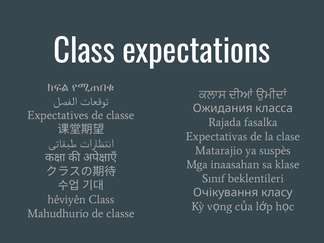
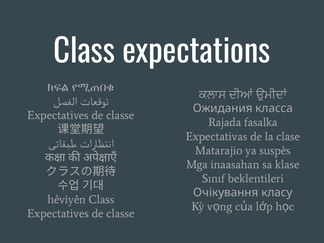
Mahudhurio at (58, 214): Mahudhurio -> Expectatives
